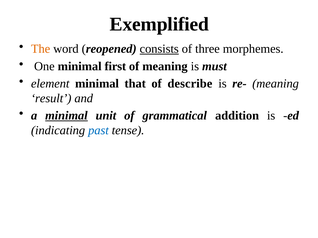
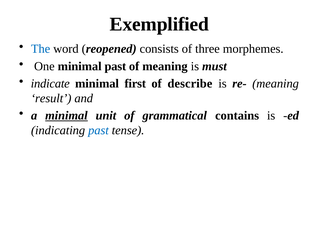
The colour: orange -> blue
consists underline: present -> none
minimal first: first -> past
element: element -> indicate
that: that -> first
addition: addition -> contains
